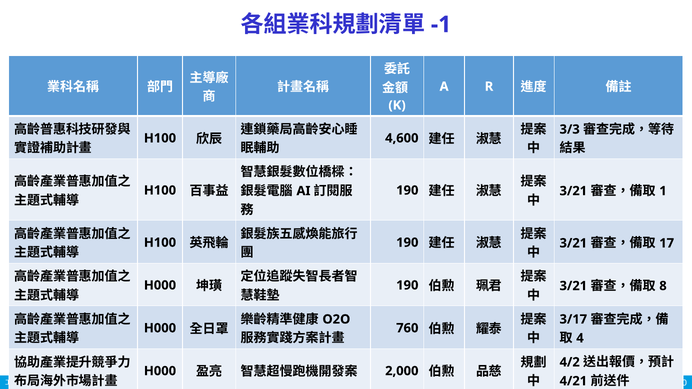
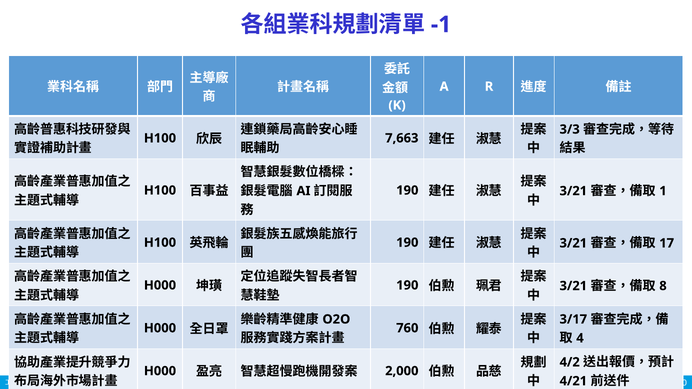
4,600: 4,600 -> 7,663
